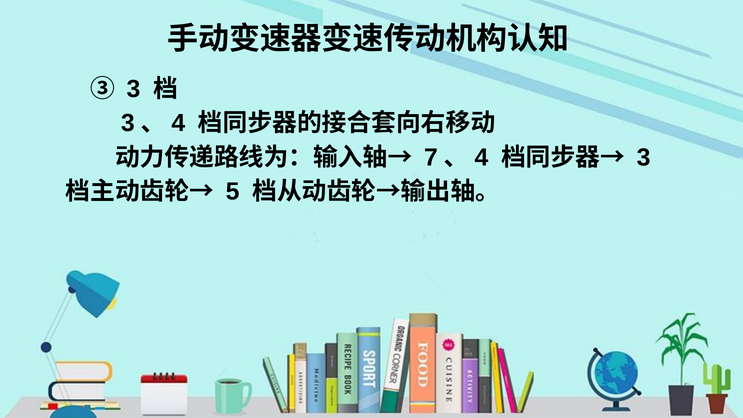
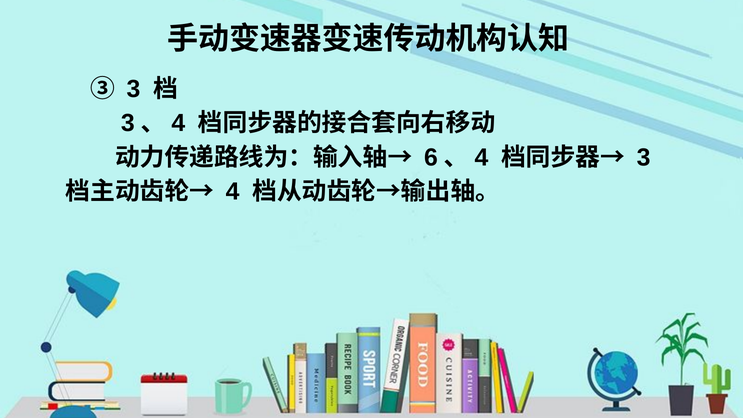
7: 7 -> 6
5 at (233, 192): 5 -> 4
